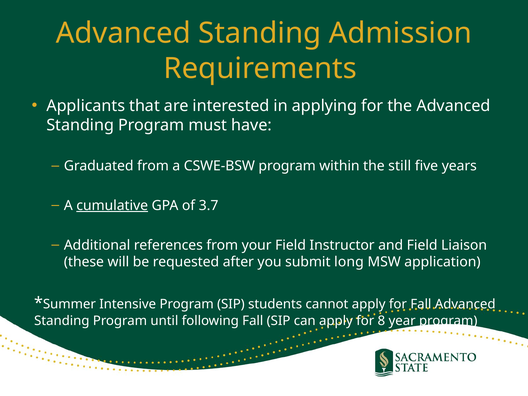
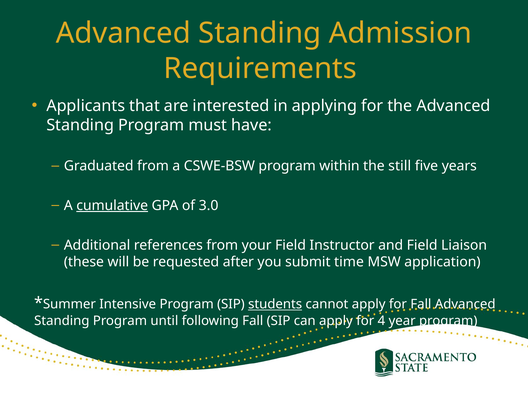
3.7: 3.7 -> 3.0
long: long -> time
students underline: none -> present
8: 8 -> 4
